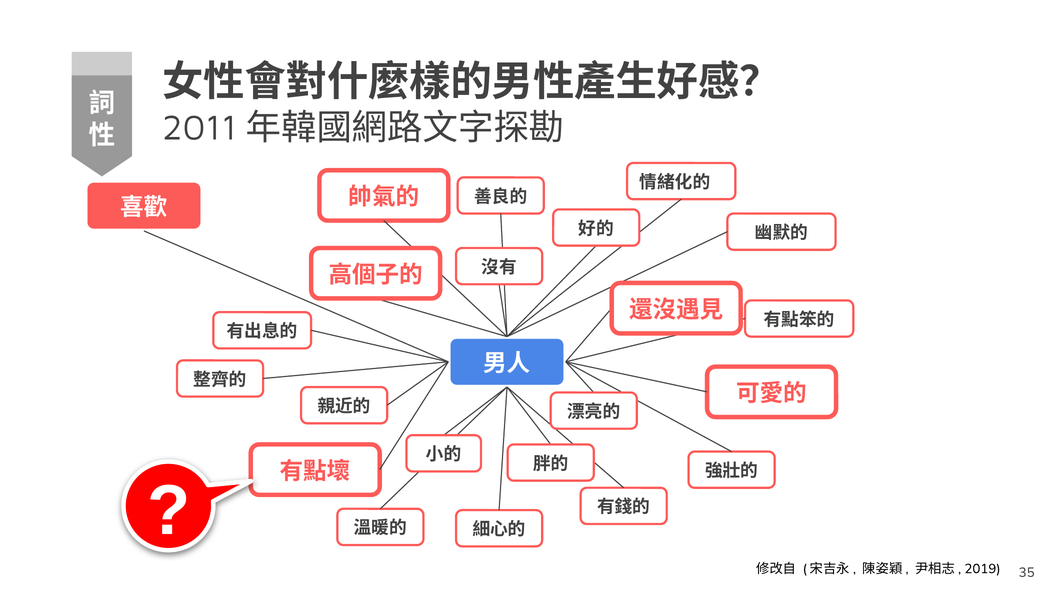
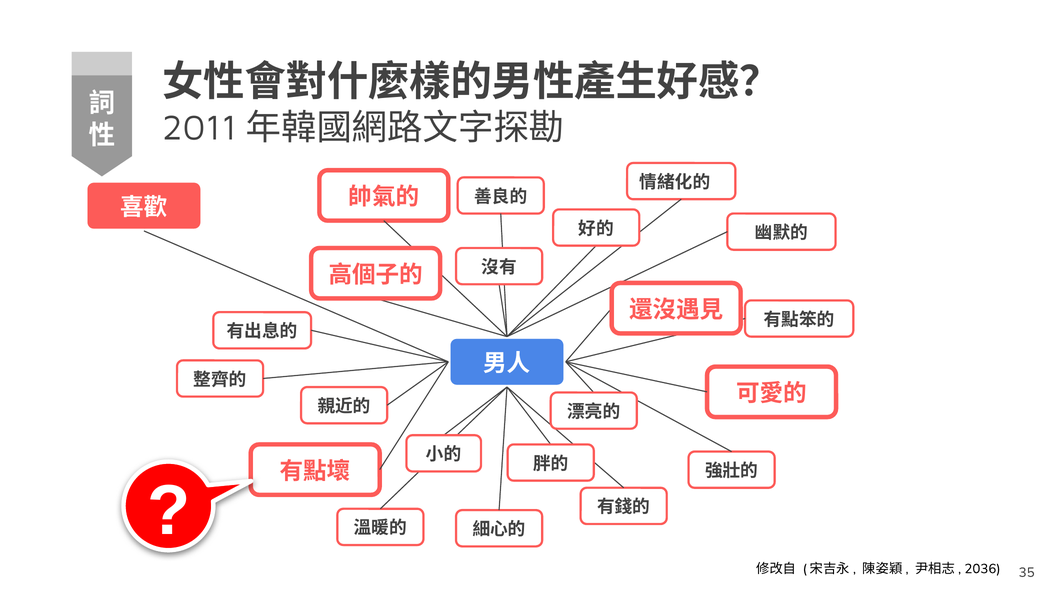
2019: 2019 -> 2036
